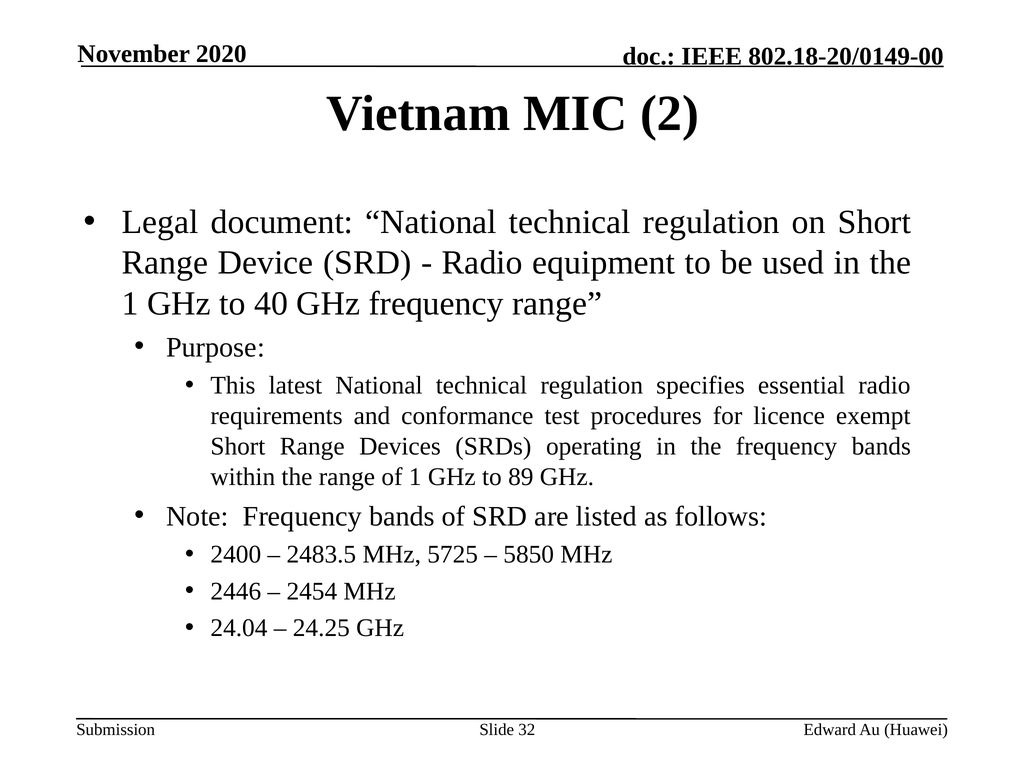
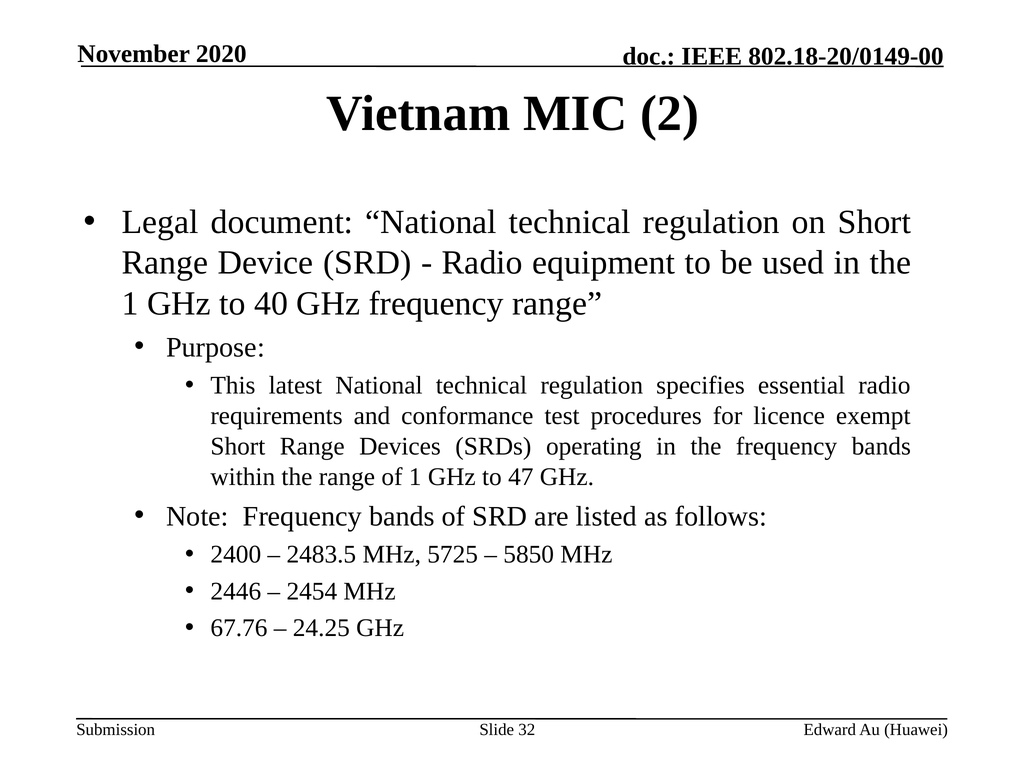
89: 89 -> 47
24.04: 24.04 -> 67.76
